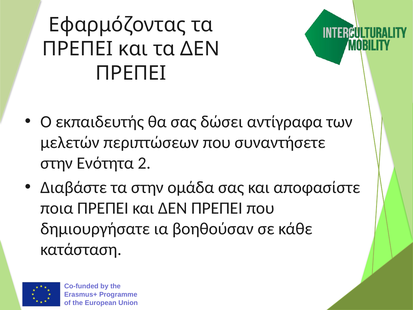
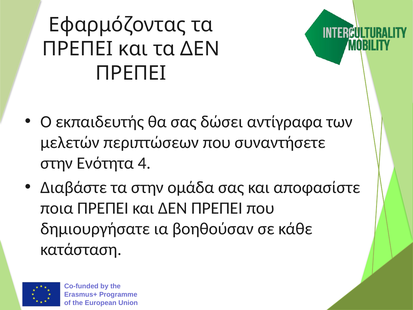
2: 2 -> 4
